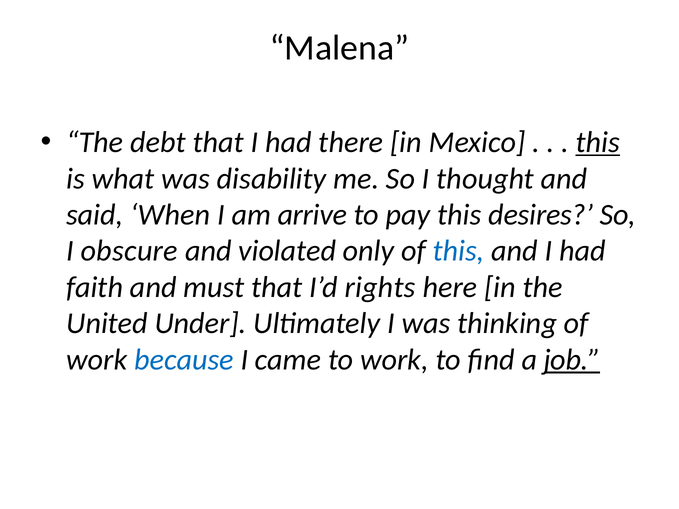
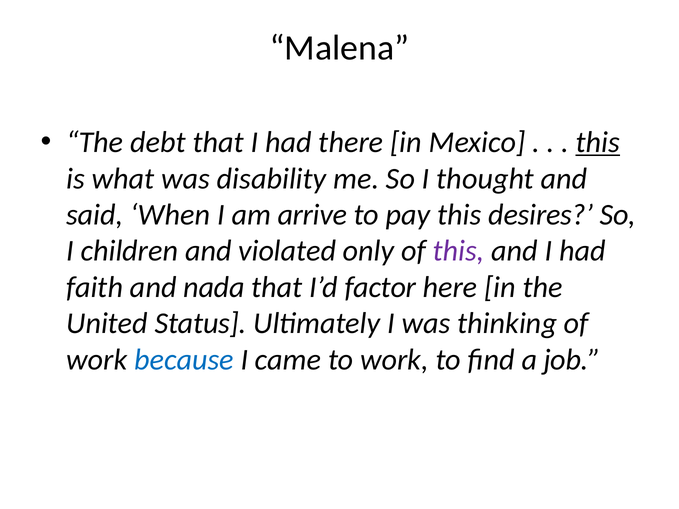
obscure: obscure -> children
this at (459, 251) colour: blue -> purple
must: must -> nada
rights: rights -> factor
Under: Under -> Status
job underline: present -> none
